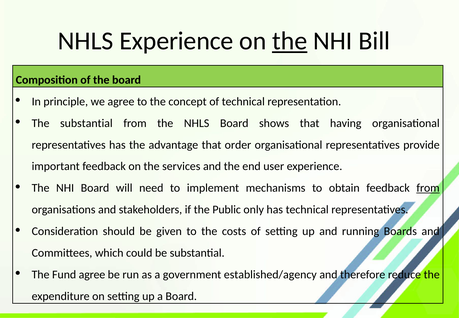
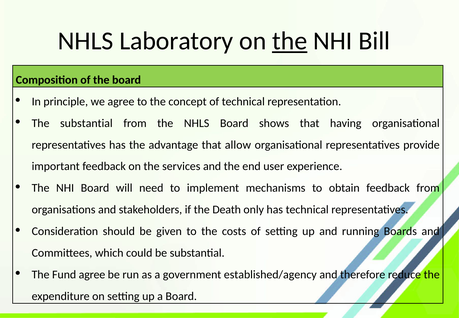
NHLS Experience: Experience -> Laboratory
order: order -> allow
from at (428, 188) underline: present -> none
Public: Public -> Death
